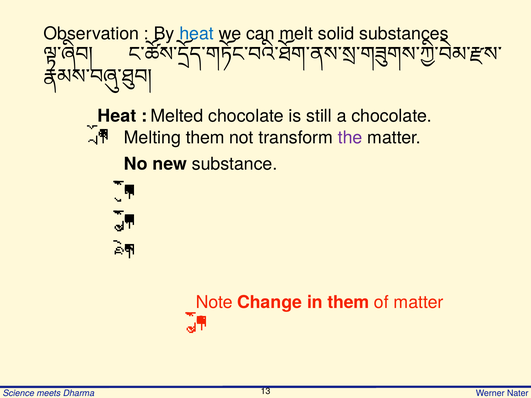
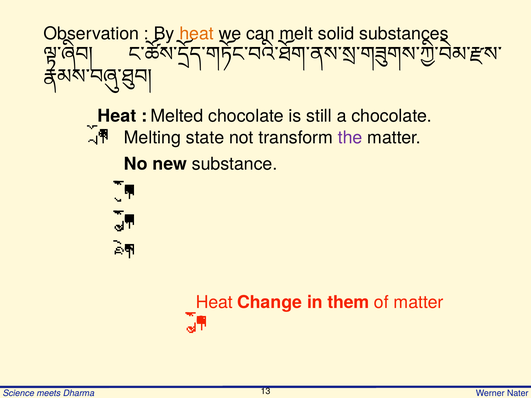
heat at (197, 34) colour: blue -> orange
Melting them: them -> state
Note at (214, 303): Note -> Heat
